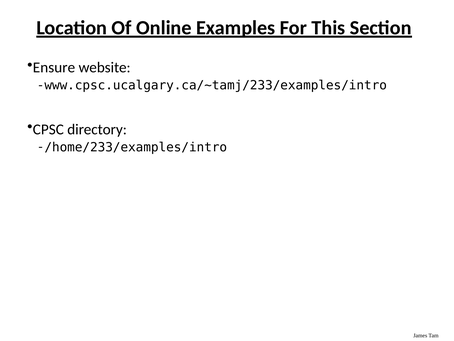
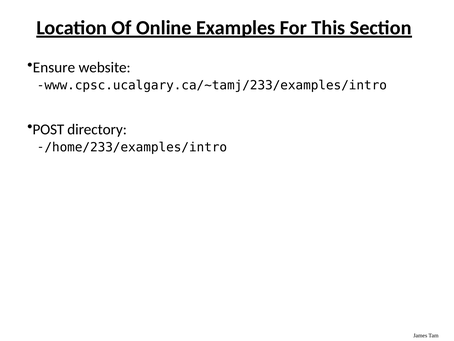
CPSC: CPSC -> POST
